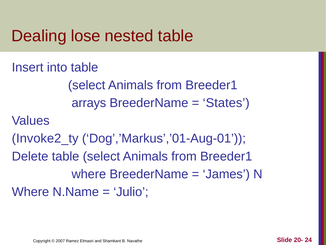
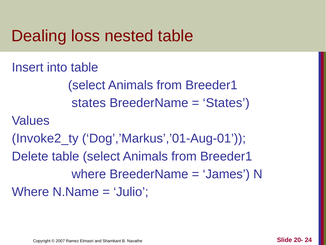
lose: lose -> loss
arrays at (89, 103): arrays -> states
